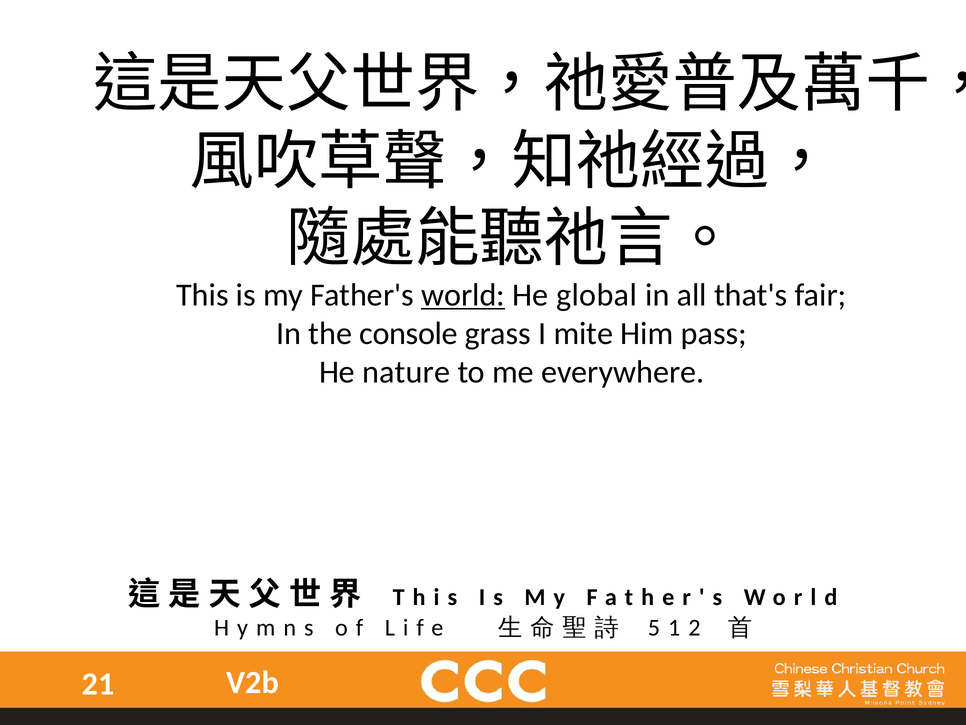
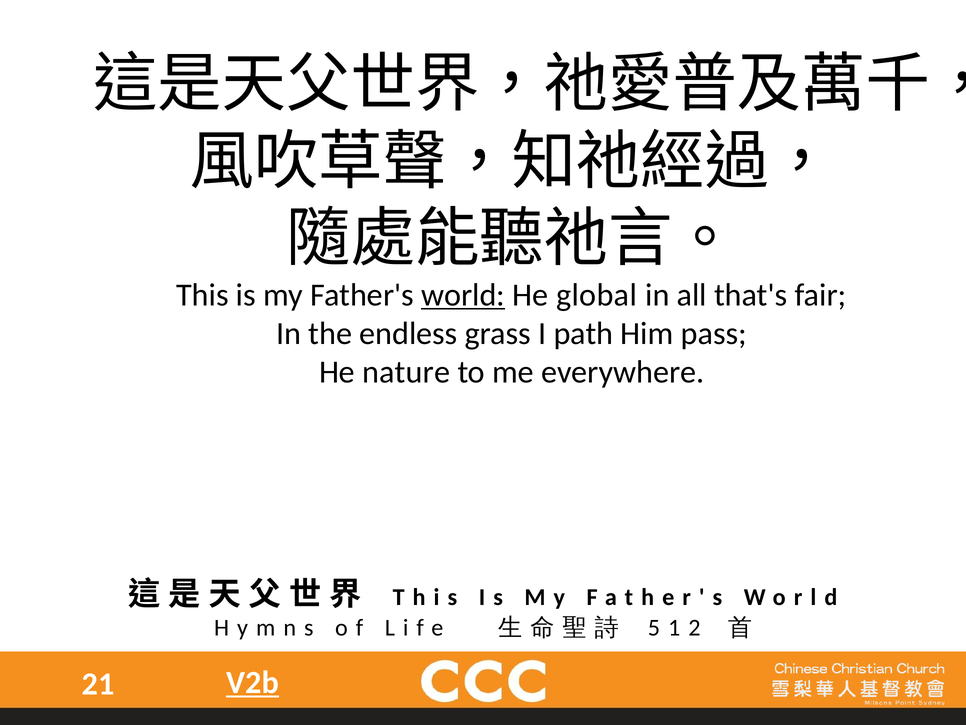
console: console -> endless
mite: mite -> path
V2b underline: none -> present
